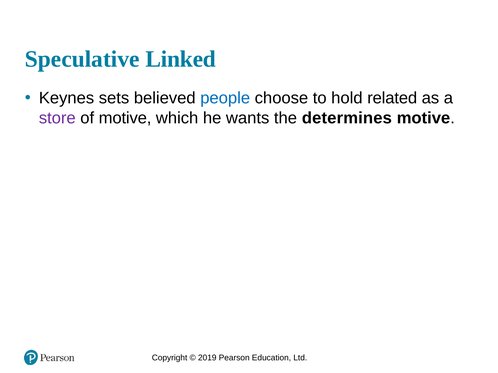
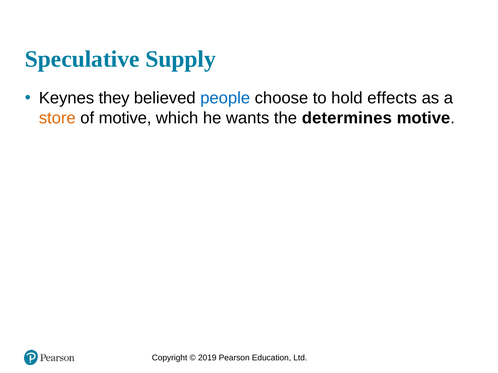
Linked: Linked -> Supply
sets: sets -> they
related: related -> effects
store colour: purple -> orange
